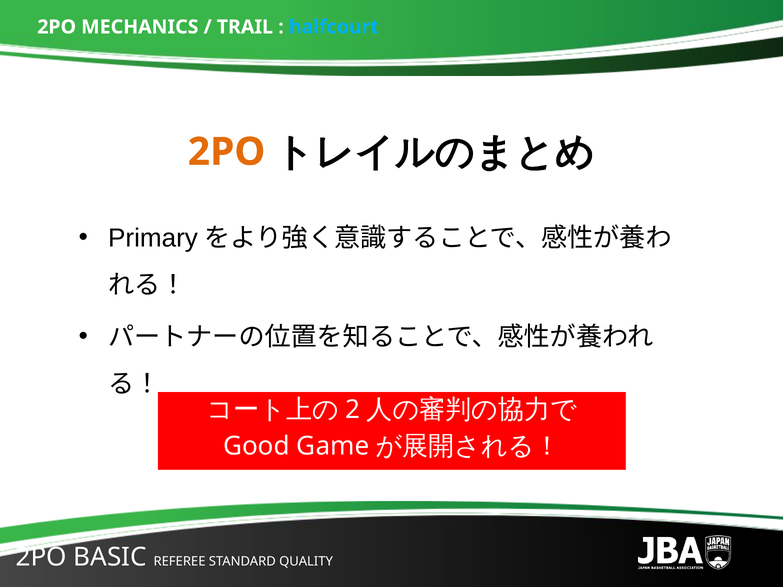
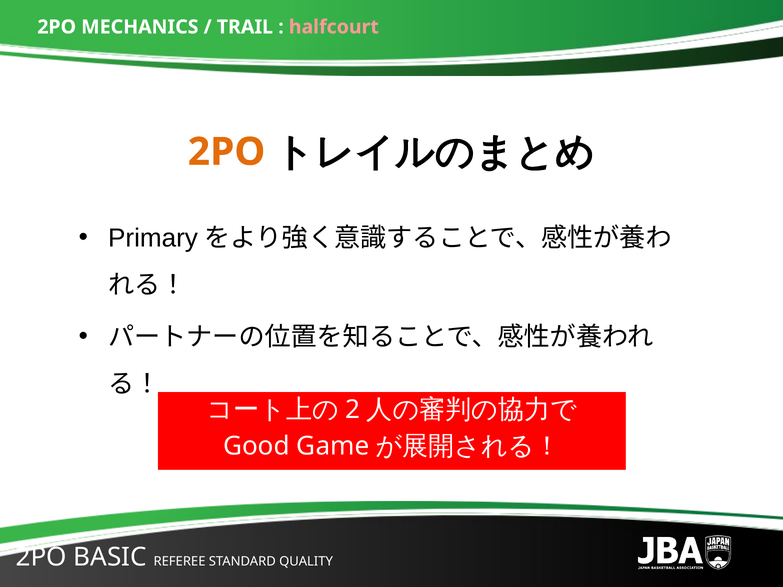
halfcourt colour: light blue -> pink
